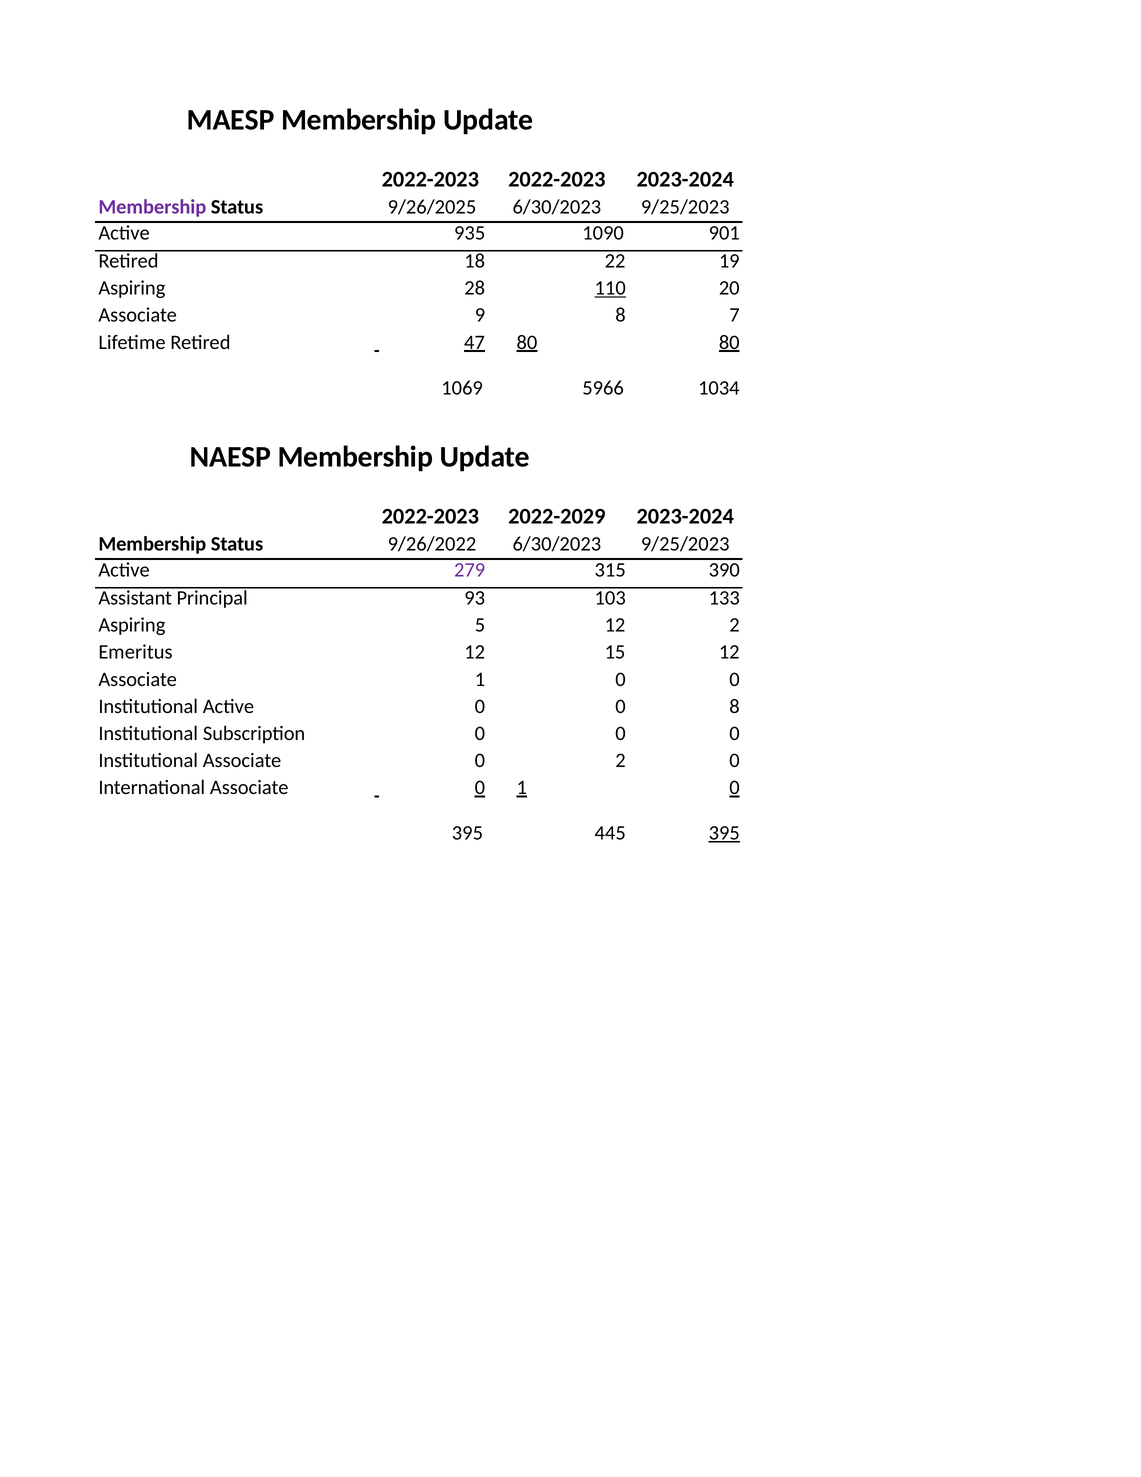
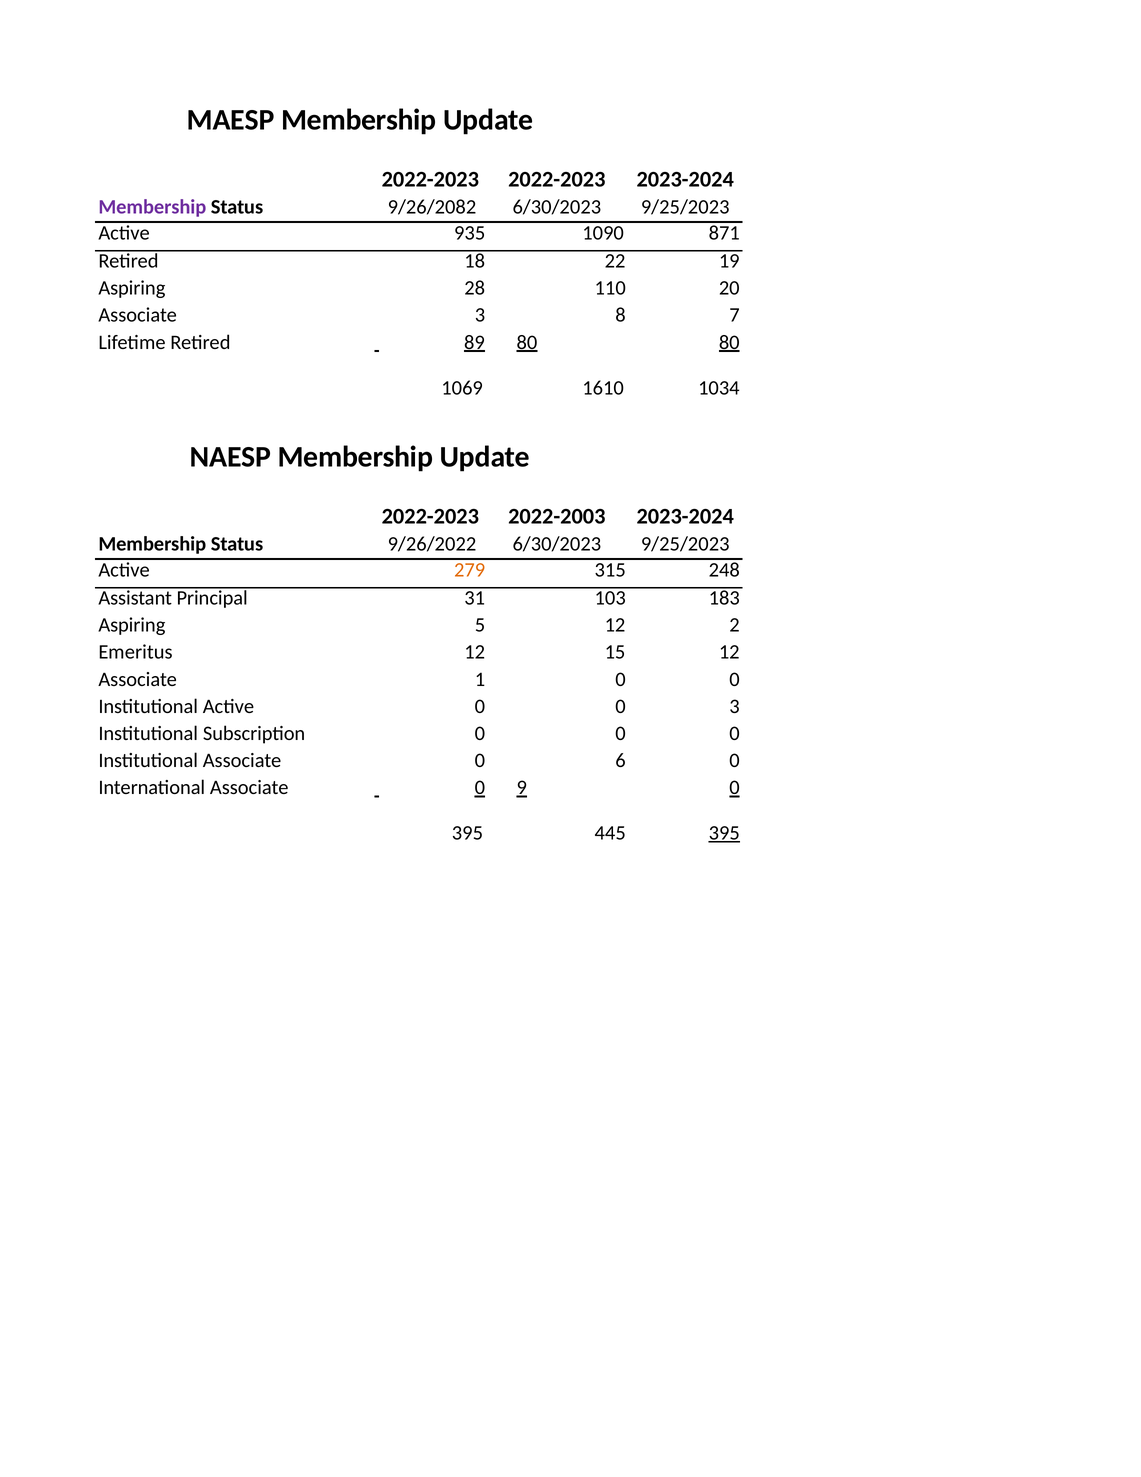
9/26/2025: 9/26/2025 -> 9/26/2082
901: 901 -> 871
110 underline: present -> none
Associate 9: 9 -> 3
47: 47 -> 89
5966: 5966 -> 1610
2022-2029: 2022-2029 -> 2022-2003
279 colour: purple -> orange
390: 390 -> 248
93: 93 -> 31
133: 133 -> 183
0 8: 8 -> 3
0 2: 2 -> 6
0 1: 1 -> 9
